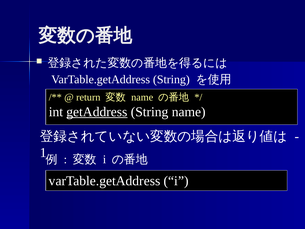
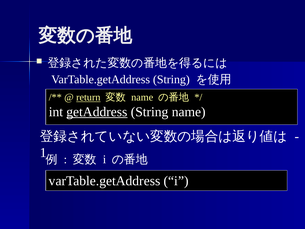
return underline: none -> present
